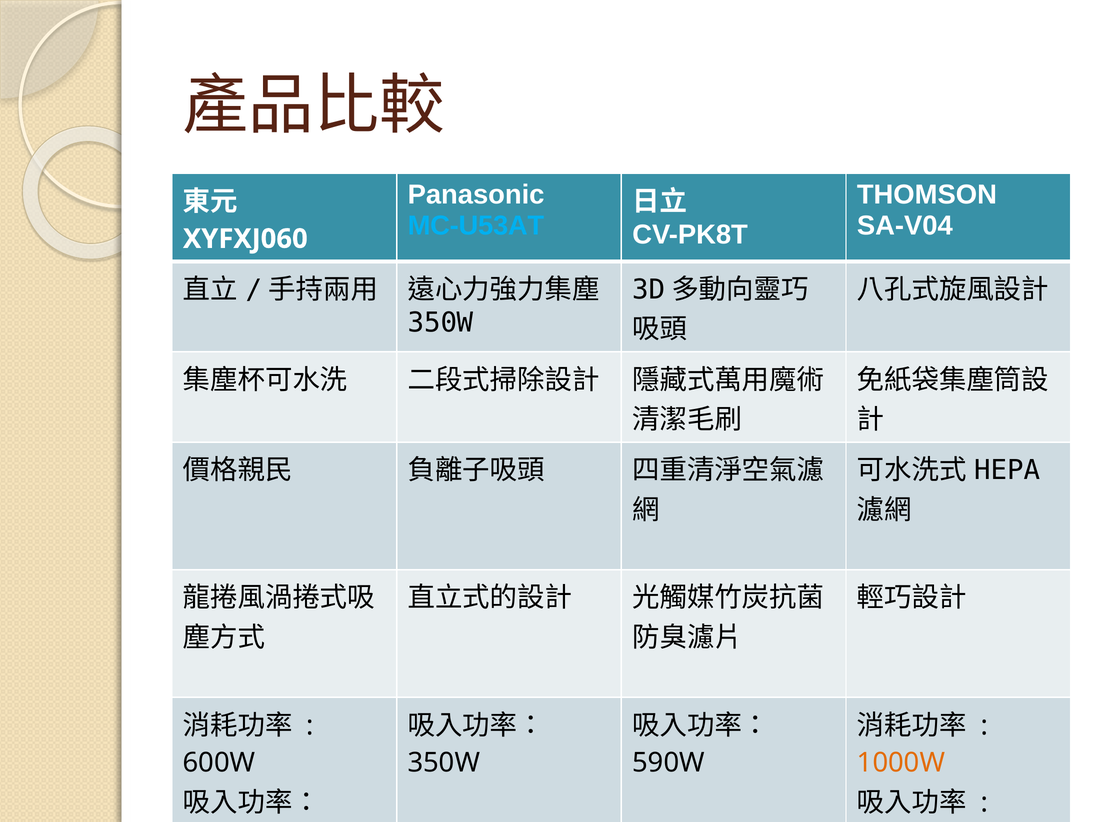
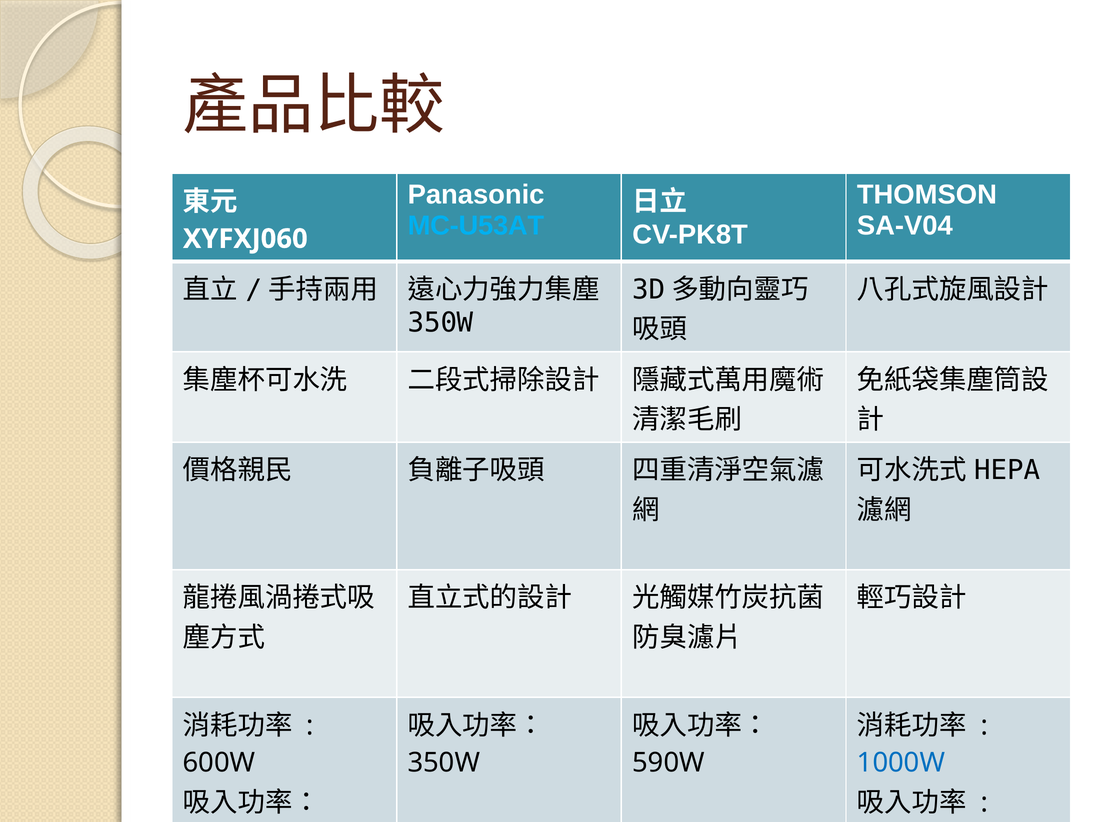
1000W colour: orange -> blue
